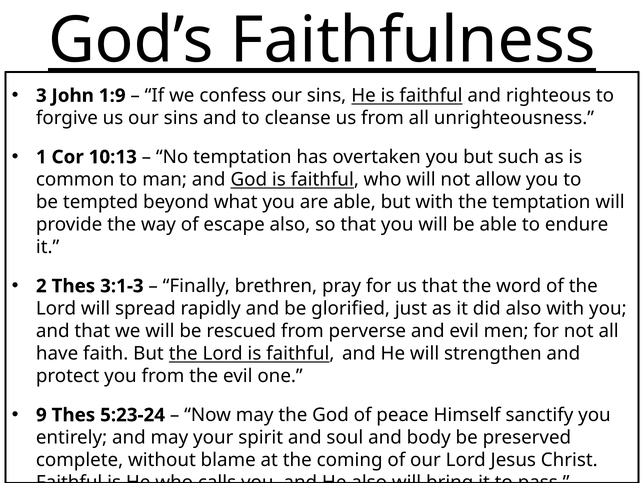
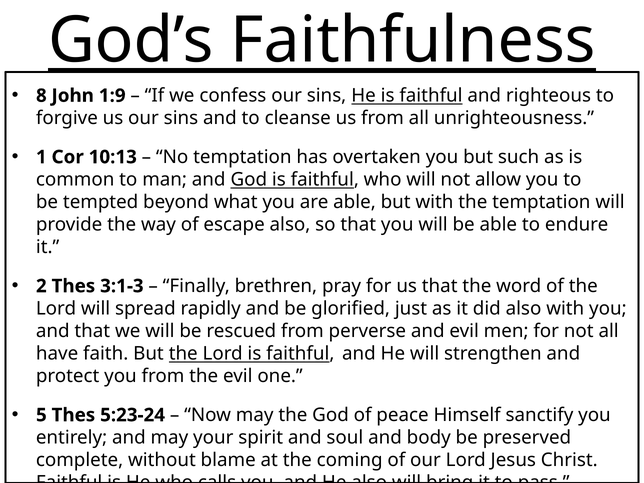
3: 3 -> 8
9: 9 -> 5
